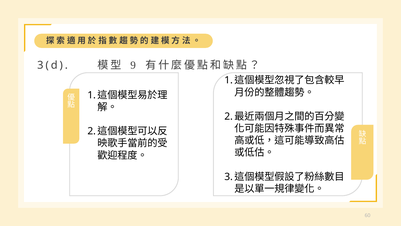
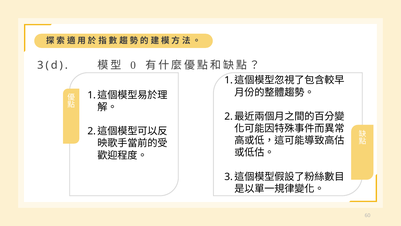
9: 9 -> 0
